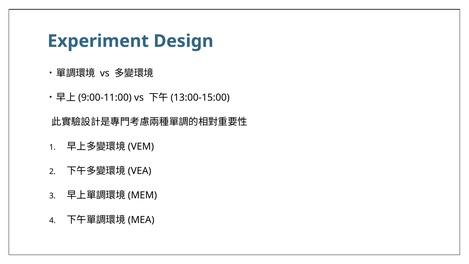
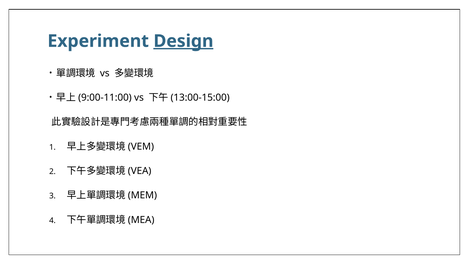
Design underline: none -> present
